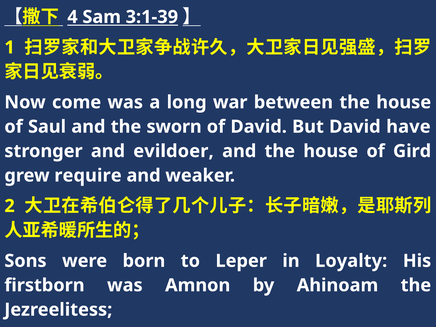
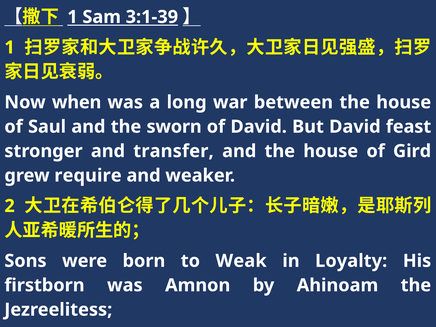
4 at (72, 17): 4 -> 1
come: come -> when
have: have -> feast
evildoer: evildoer -> transfer
Leper: Leper -> Weak
